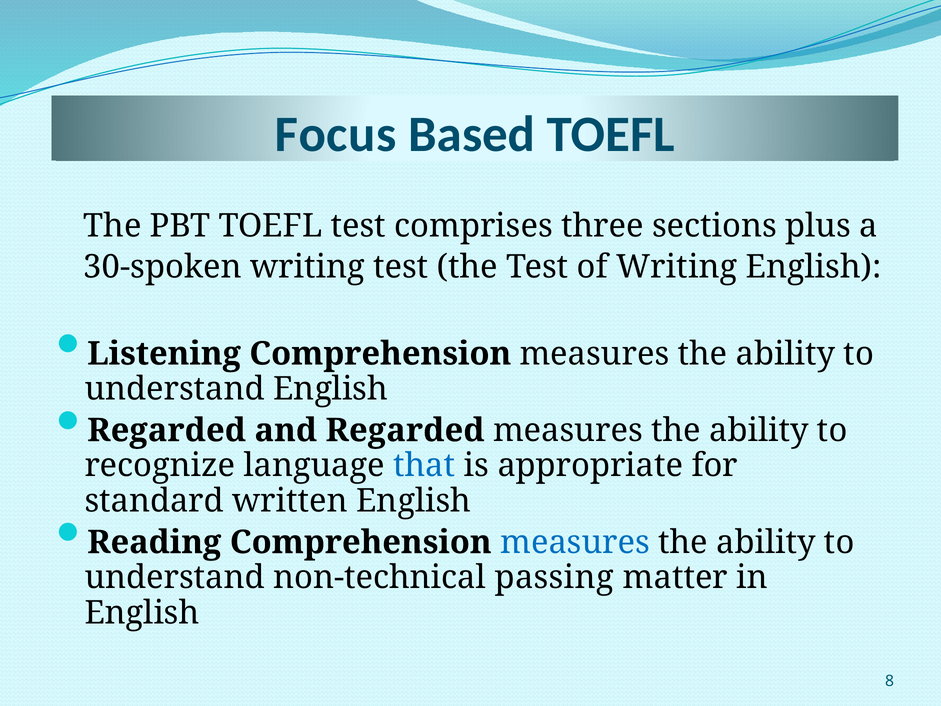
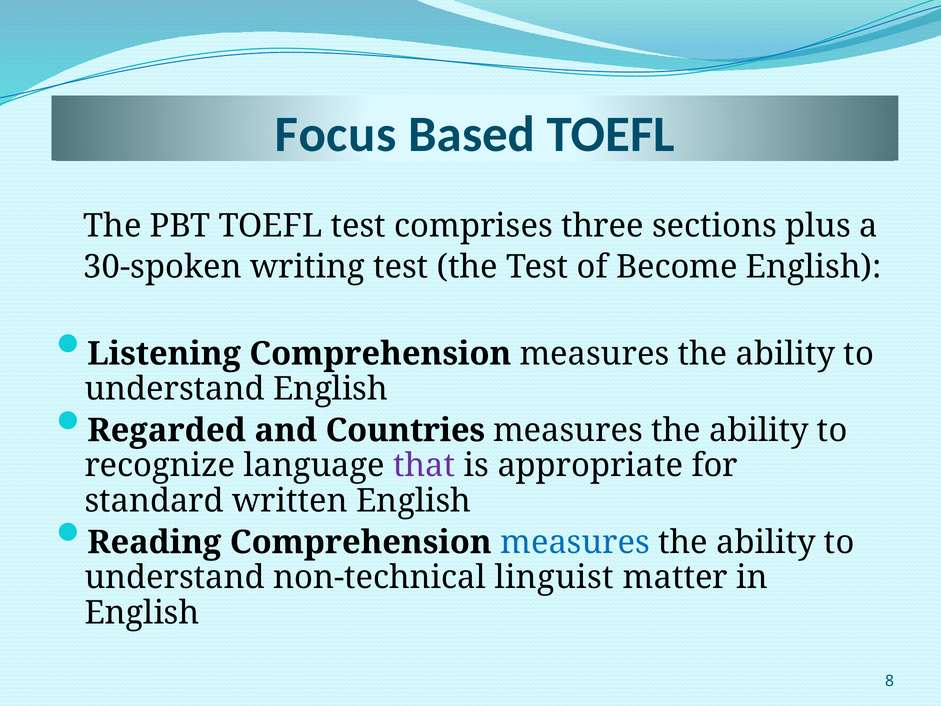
of Writing: Writing -> Become
and Regarded: Regarded -> Countries
that colour: blue -> purple
passing: passing -> linguist
